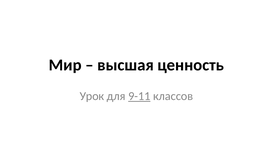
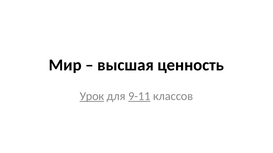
Урок underline: none -> present
